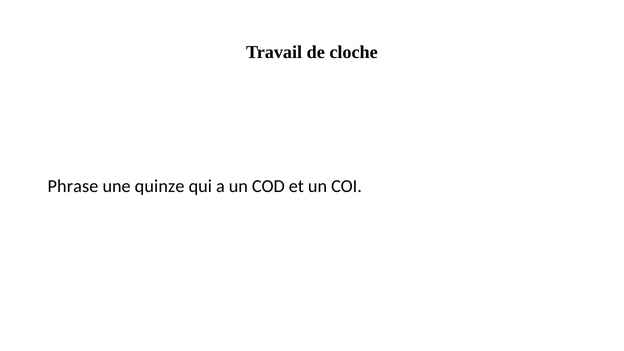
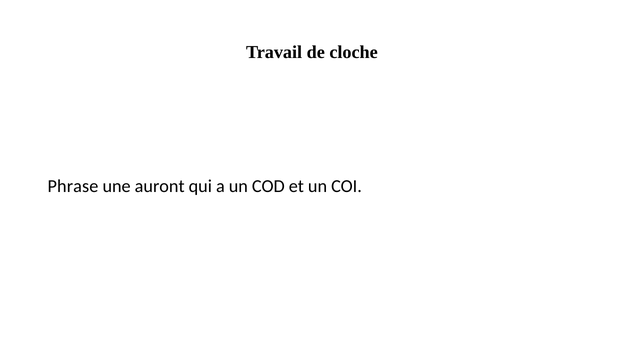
quinze: quinze -> auront
